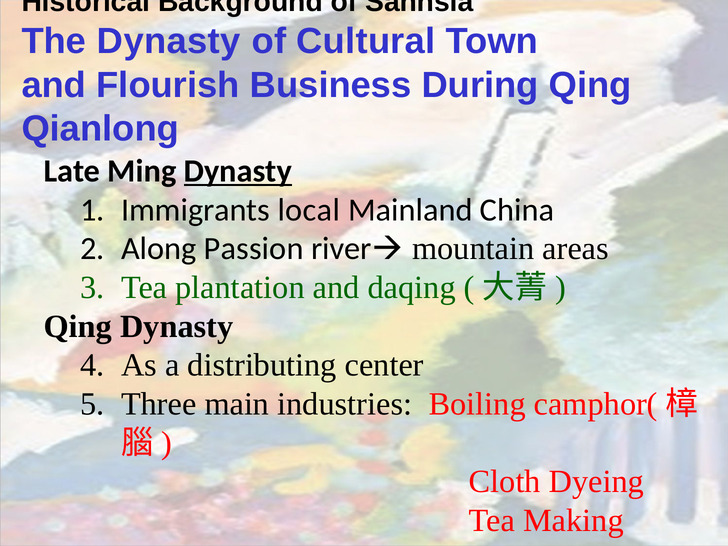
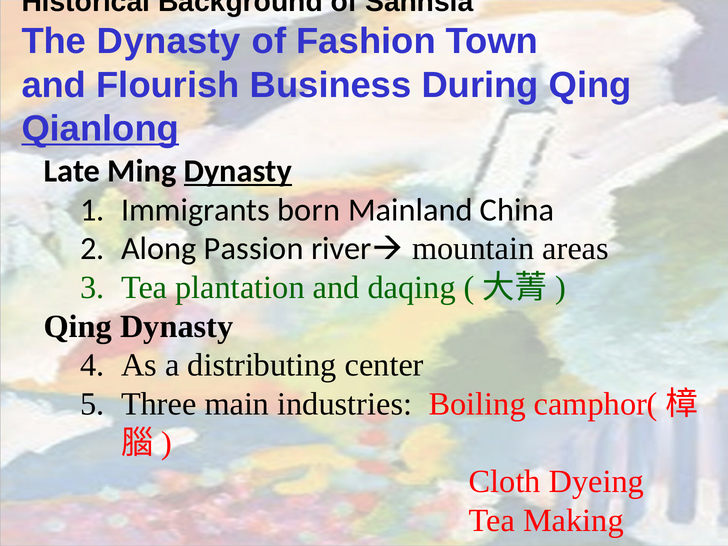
Cultural: Cultural -> Fashion
Qianlong underline: none -> present
local: local -> born
